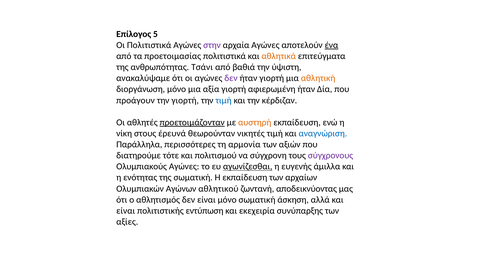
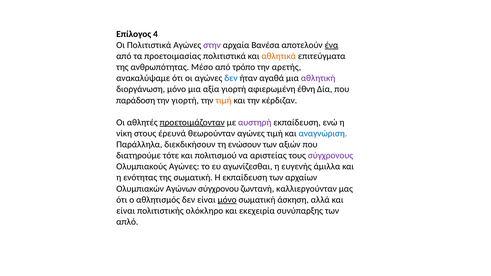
5: 5 -> 4
αρχαία Αγώνες: Αγώνες -> Βανέσα
Τσάνι: Τσάνι -> Μέσο
βαθιά: βαθιά -> τρόπο
ύψιστη: ύψιστη -> αρετής
δεν at (231, 78) colour: purple -> blue
ήταν γιορτή: γιορτή -> αγαθά
αθλητική colour: orange -> purple
αφιερωμένη ήταν: ήταν -> έθνη
προάγουν: προάγουν -> παράδοση
τιμή at (224, 100) colour: blue -> orange
αυστηρή colour: orange -> purple
θεωρούνταν νικητές: νικητές -> αγώνες
περισσότερες: περισσότερες -> διεκδικήσουν
αρμονία: αρμονία -> ενώσουν
σύγχρονη: σύγχρονη -> αριστείας
αγωνίζεσθαι underline: present -> none
αθλητικού: αθλητικού -> σύγχρονου
αποδεικνύοντας: αποδεικνύοντας -> καλλιεργούνταν
μόνο at (227, 200) underline: none -> present
εντύπωση: εντύπωση -> ολόκληρο
αξίες: αξίες -> απλό
